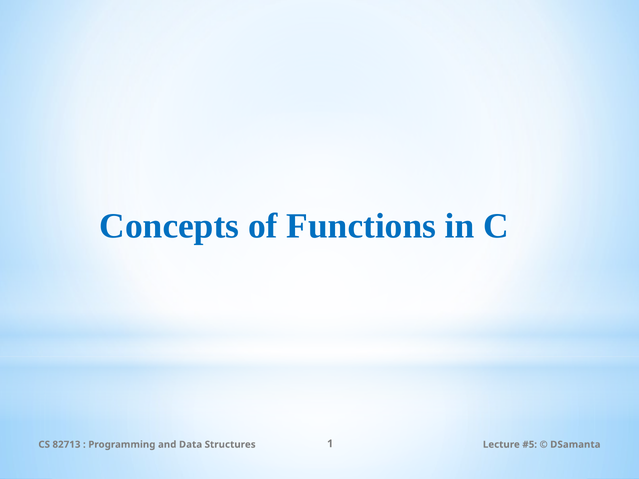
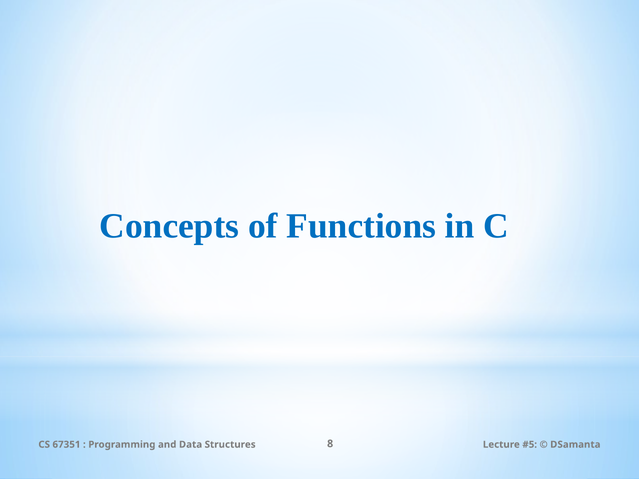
82713: 82713 -> 67351
1: 1 -> 8
